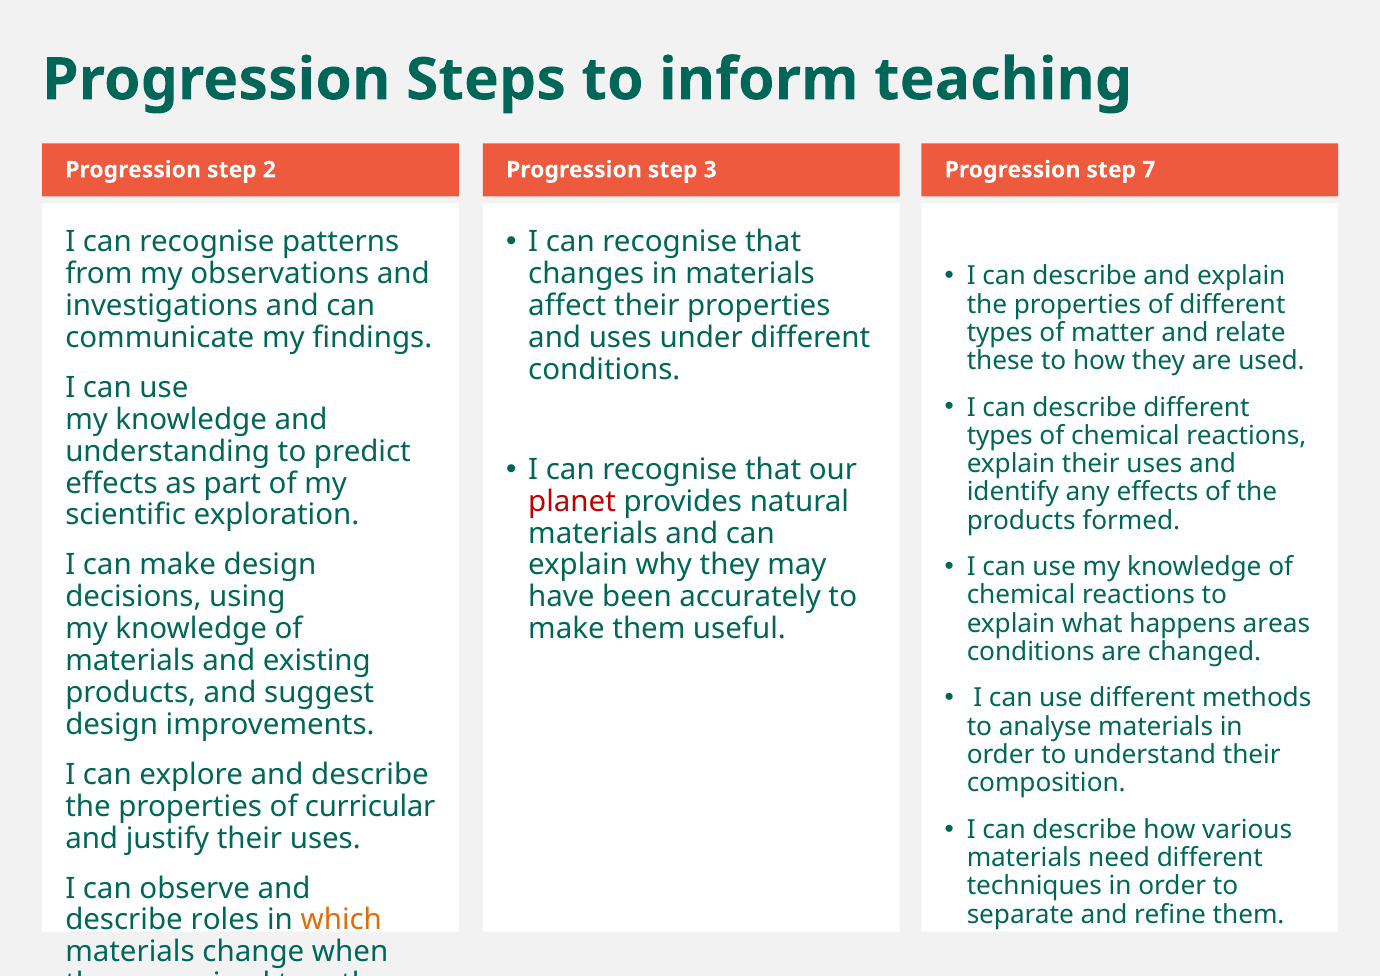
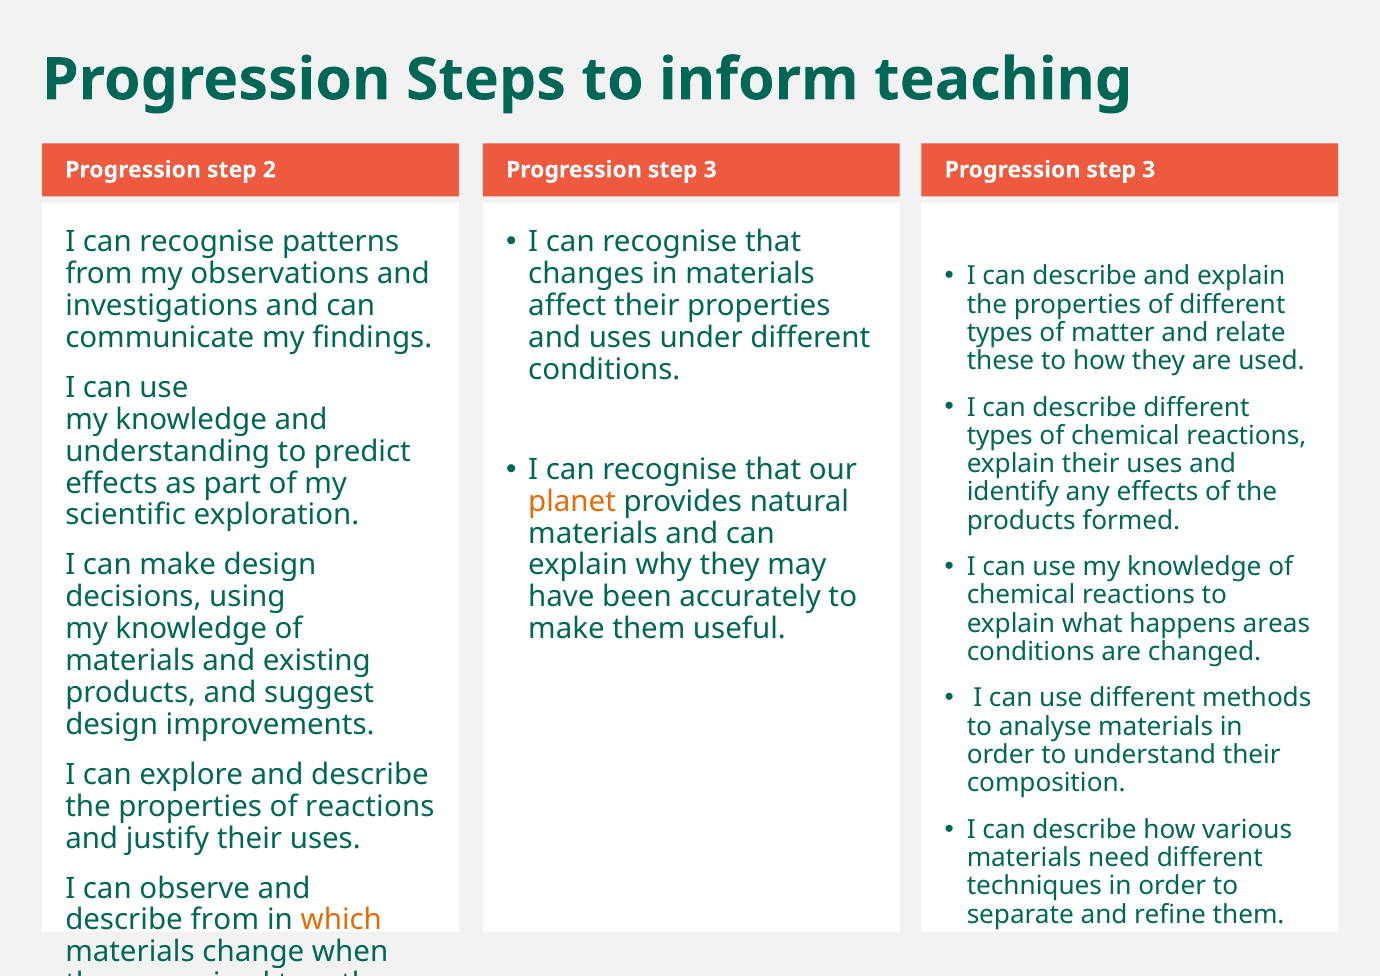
7 at (1149, 170): 7 -> 3
planet colour: red -> orange
of curricular: curricular -> reactions
describe roles: roles -> from
